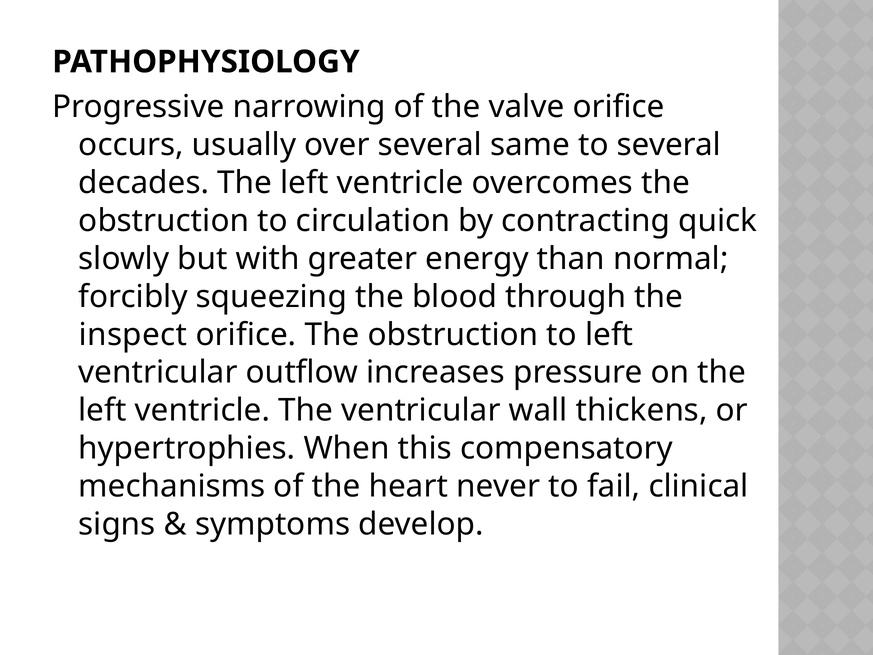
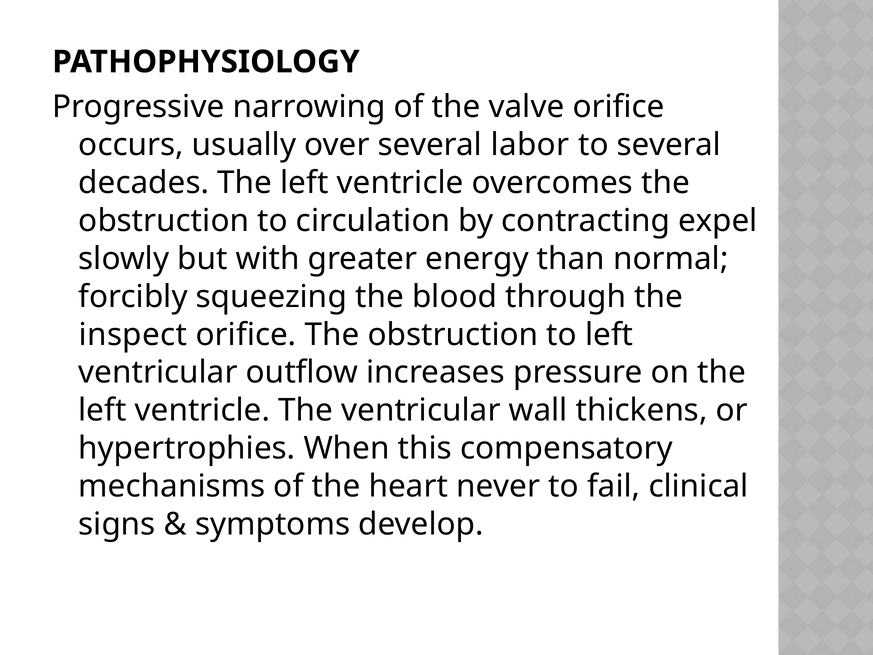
same: same -> labor
quick: quick -> expel
